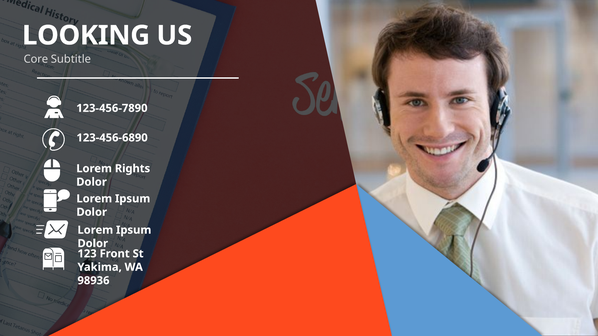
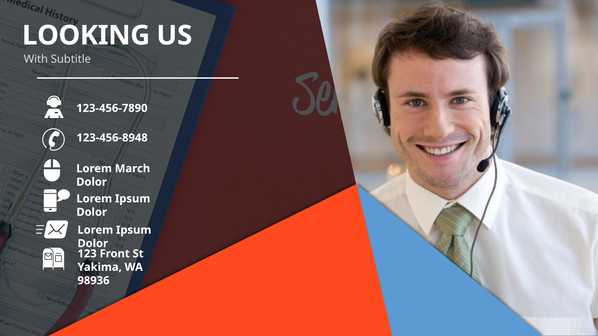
Core: Core -> With
123-456-6890: 123-456-6890 -> 123-456-8948
Rights: Rights -> March
